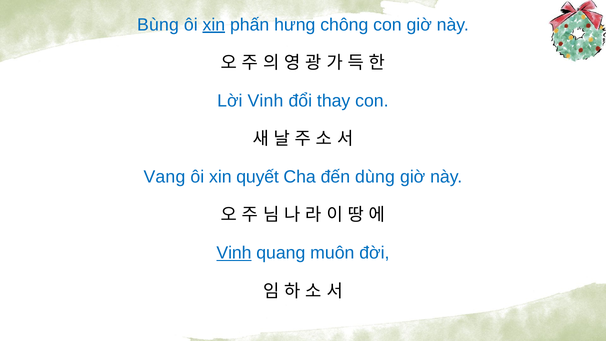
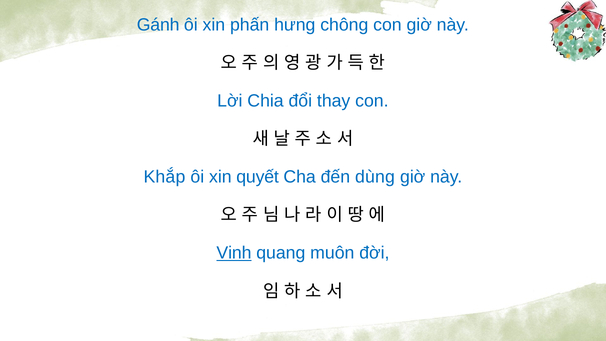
Bùng: Bùng -> Gánh
xin at (214, 25) underline: present -> none
Lời Vinh: Vinh -> Chia
Vang: Vang -> Khắp
